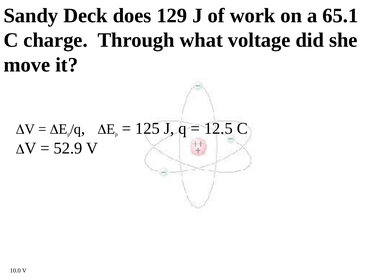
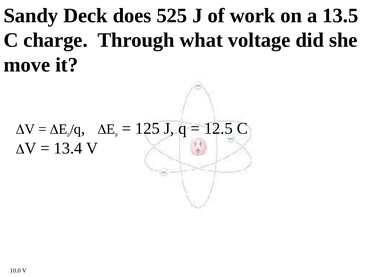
129: 129 -> 525
65.1: 65.1 -> 13.5
52.9: 52.9 -> 13.4
